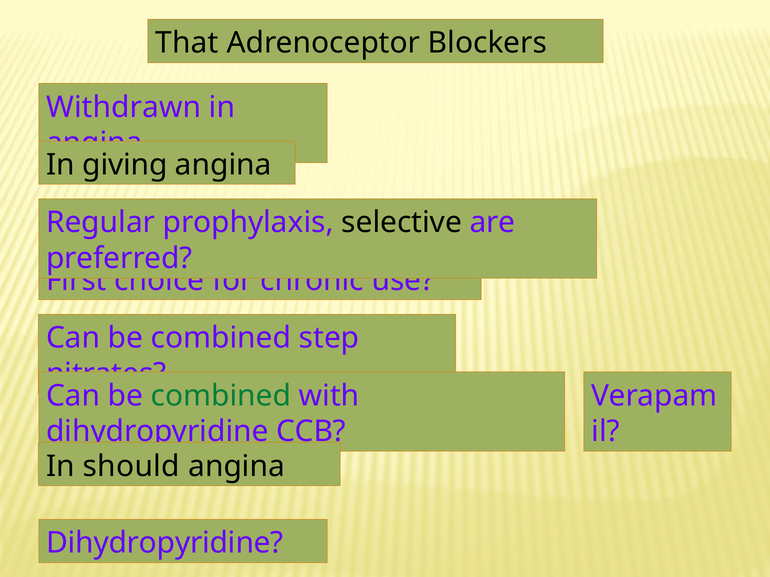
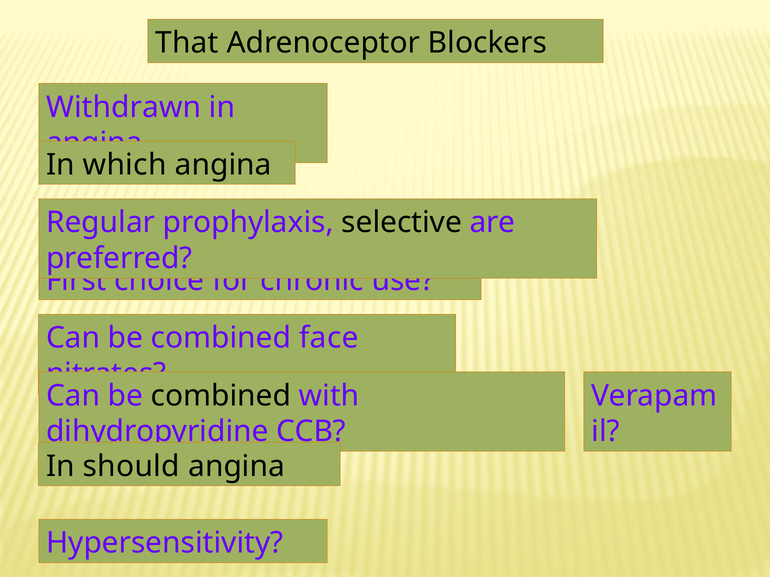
giving: giving -> which
step: step -> face
combined at (221, 396) colour: green -> black
Dihydropyridine at (165, 544): Dihydropyridine -> Hypersensitivity
